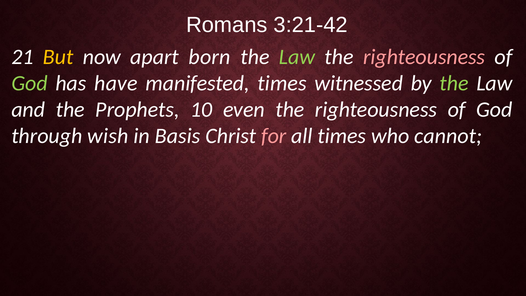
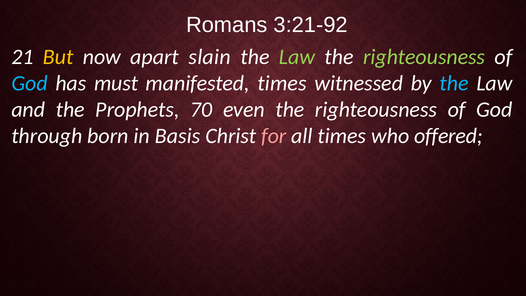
3:21-42: 3:21-42 -> 3:21-92
born: born -> slain
righteousness at (424, 57) colour: pink -> light green
God at (29, 83) colour: light green -> light blue
have: have -> must
the at (454, 83) colour: light green -> light blue
10: 10 -> 70
wish: wish -> born
cannot: cannot -> offered
